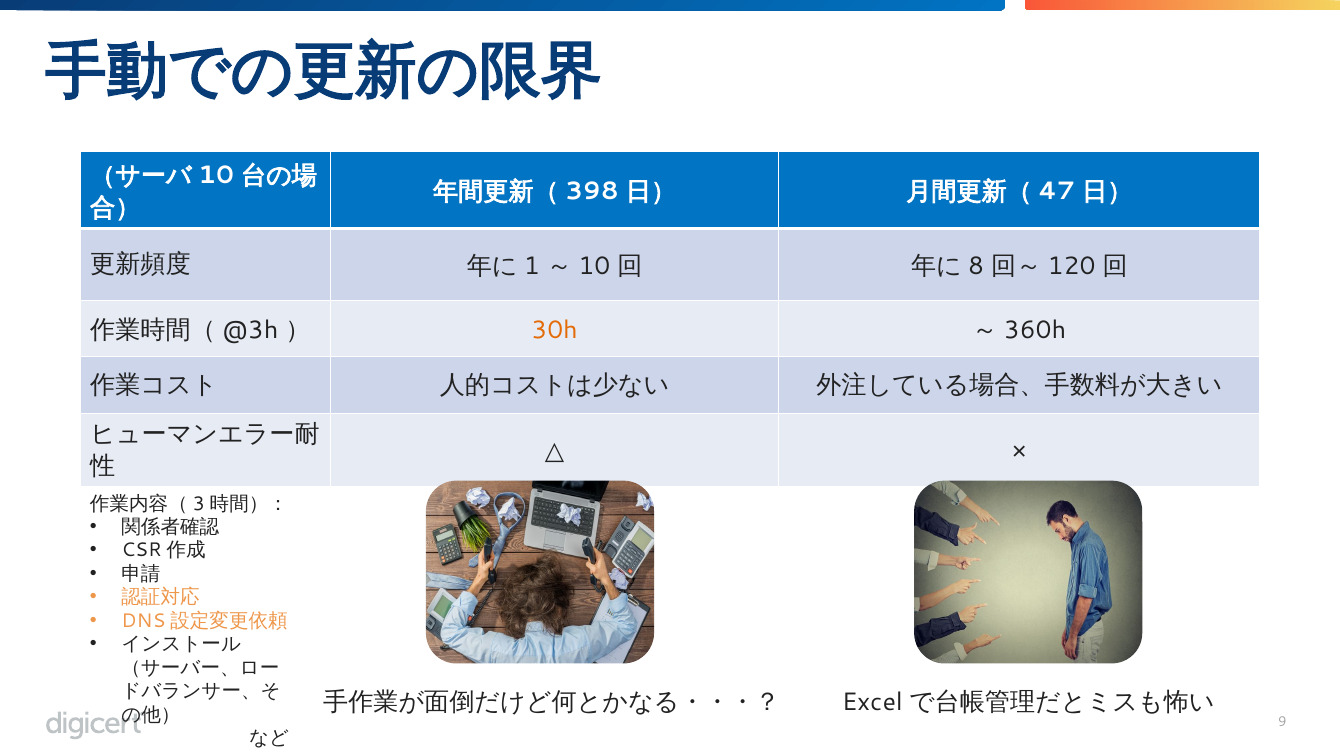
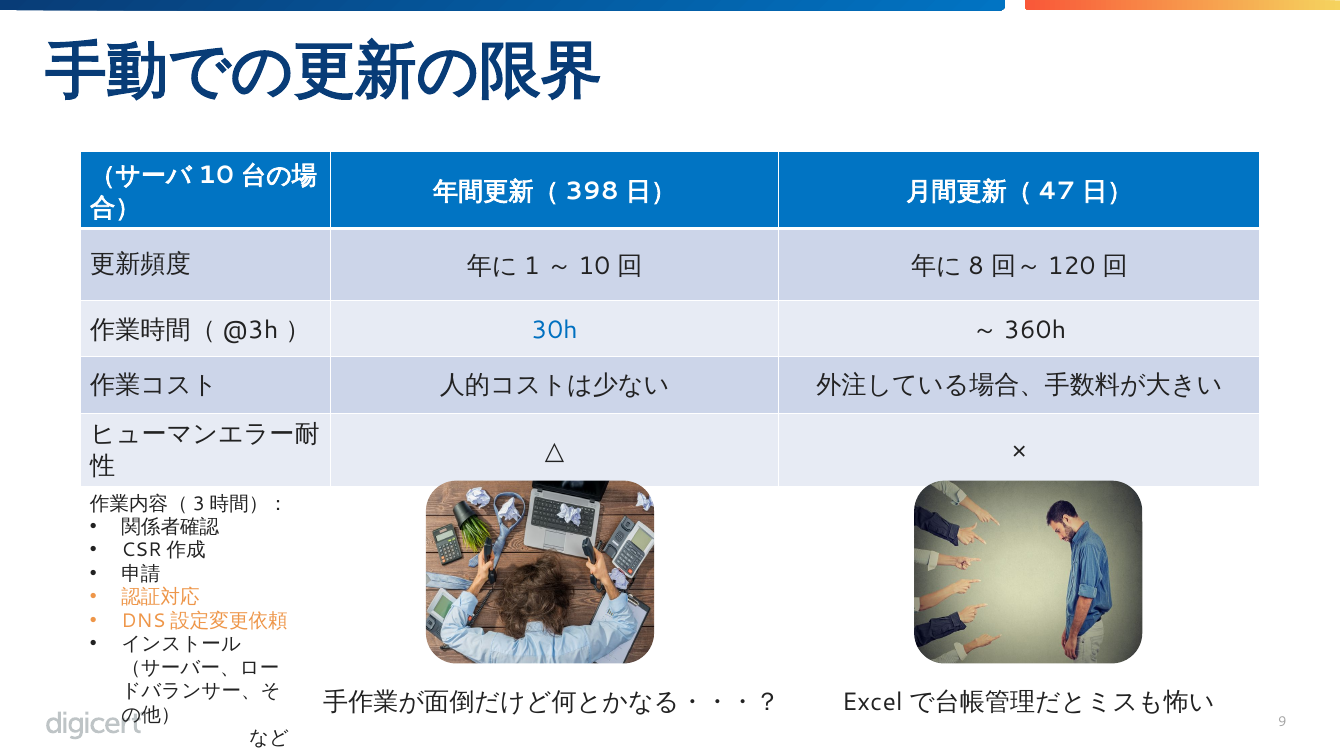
30h colour: orange -> blue
